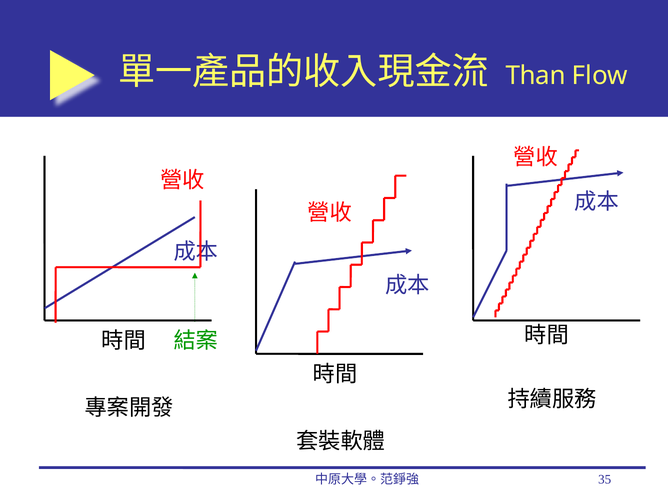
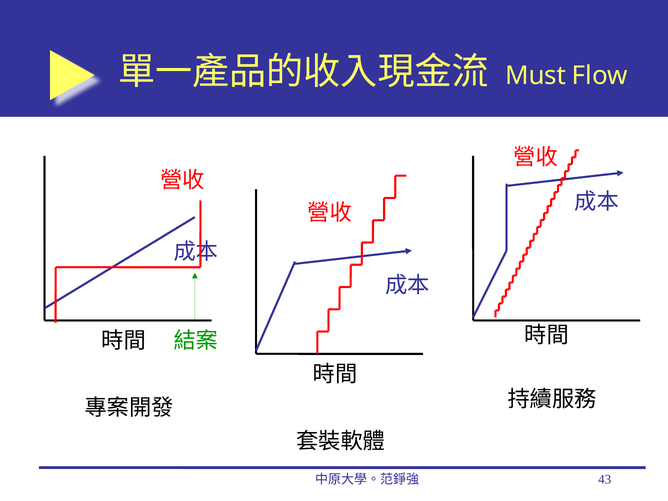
Than: Than -> Must
35: 35 -> 43
